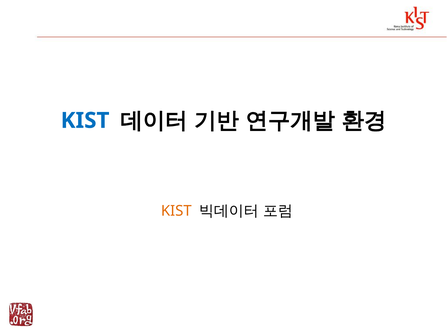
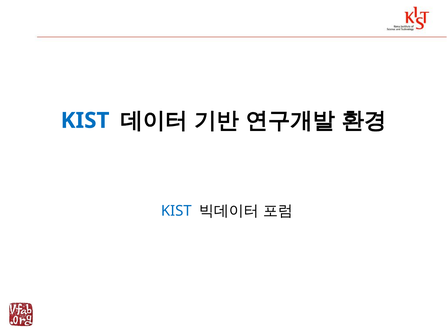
KIST at (176, 211) colour: orange -> blue
